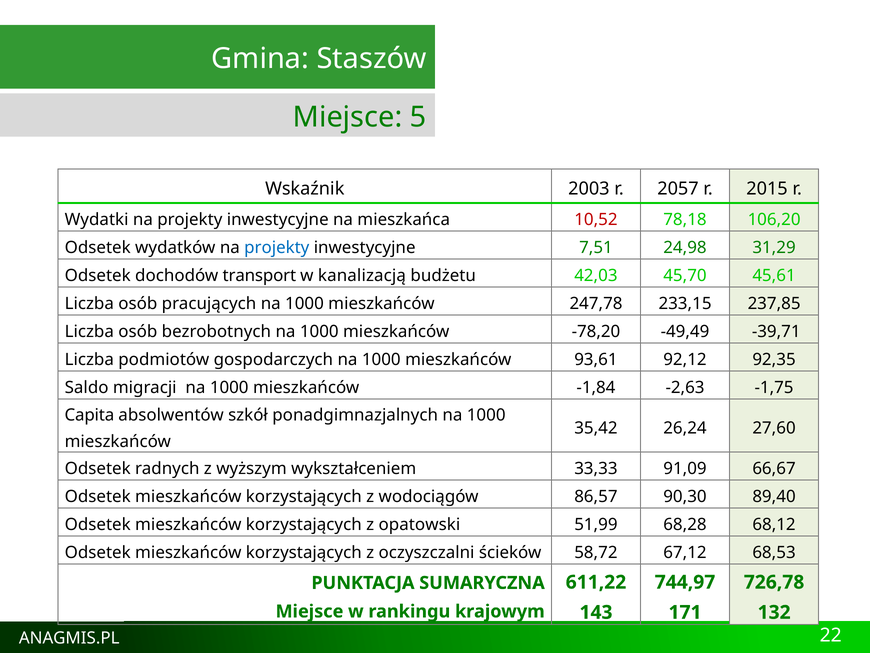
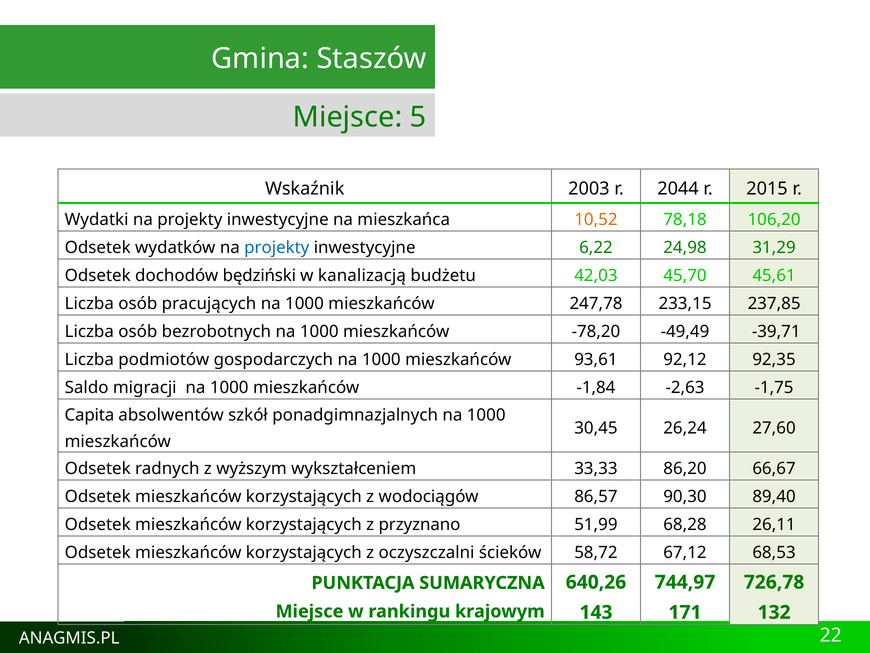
2057: 2057 -> 2044
10,52 colour: red -> orange
7,51: 7,51 -> 6,22
transport: transport -> będziński
35,42: 35,42 -> 30,45
91,09: 91,09 -> 86,20
opatowski: opatowski -> przyznano
68,12: 68,12 -> 26,11
611,22: 611,22 -> 640,26
